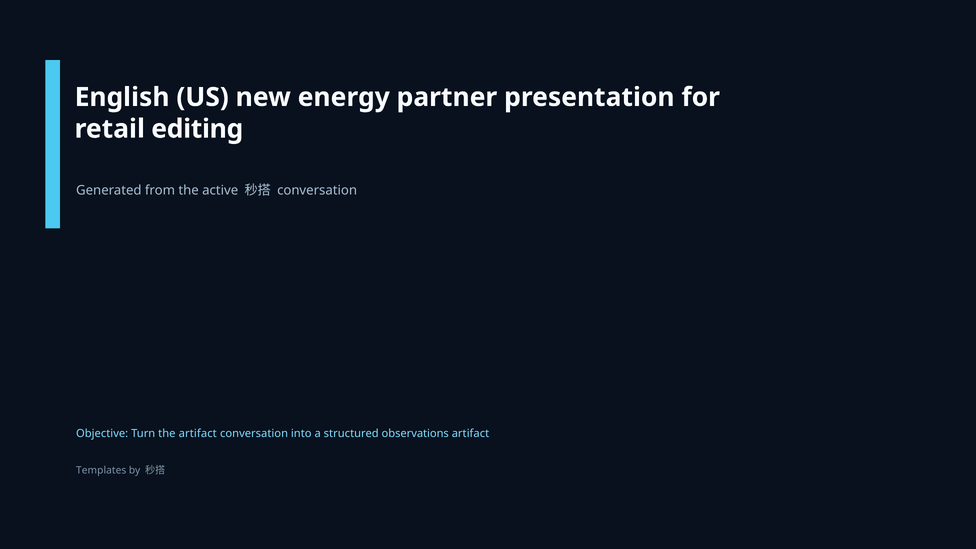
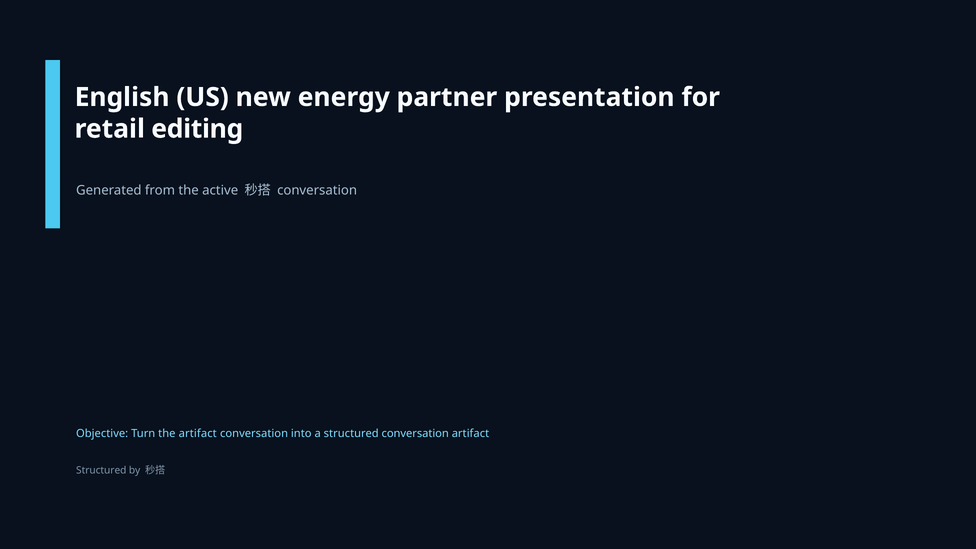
structured observations: observations -> conversation
Templates at (101, 471): Templates -> Structured
